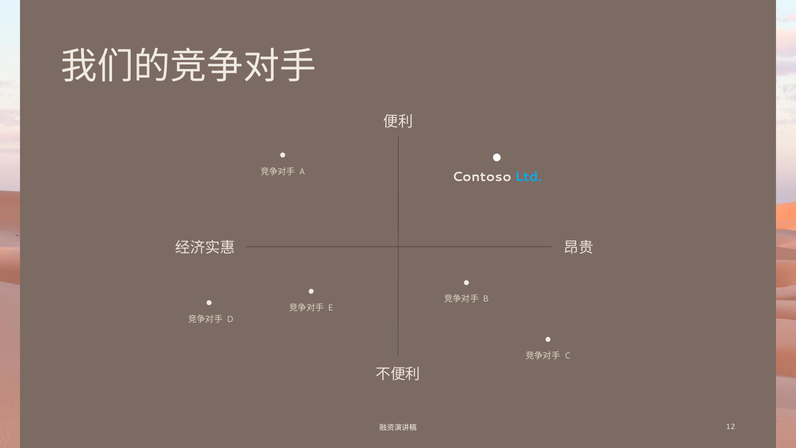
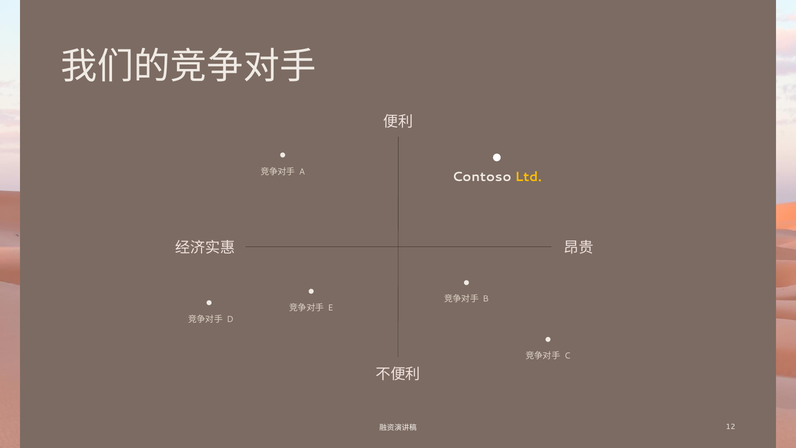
Ltd colour: light blue -> yellow
